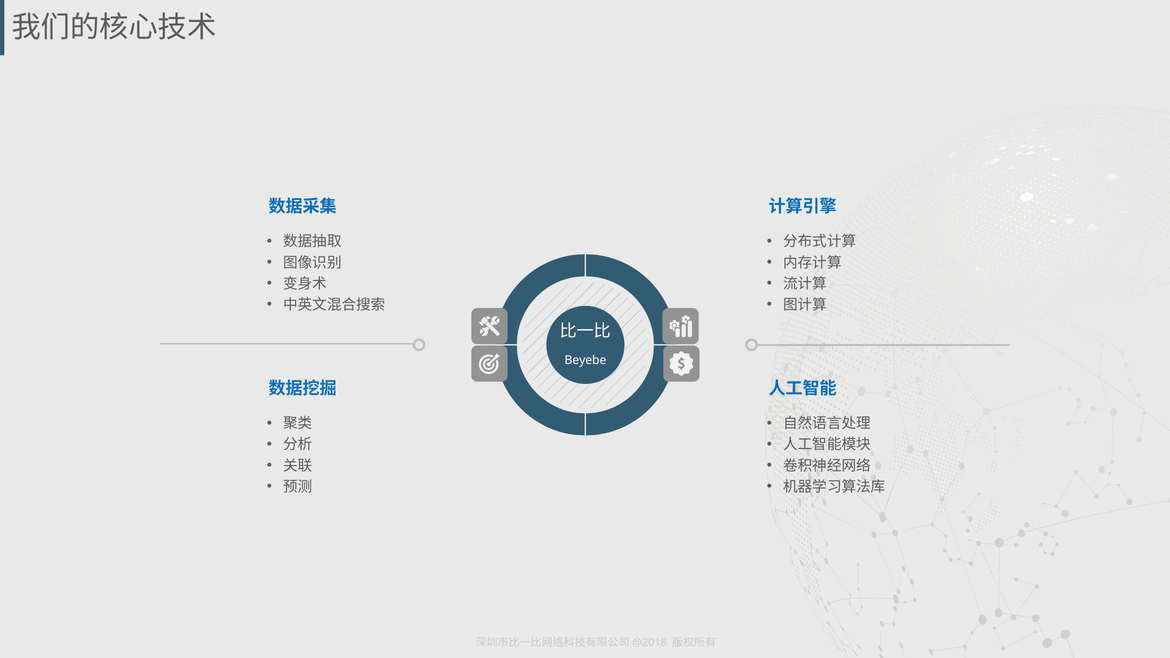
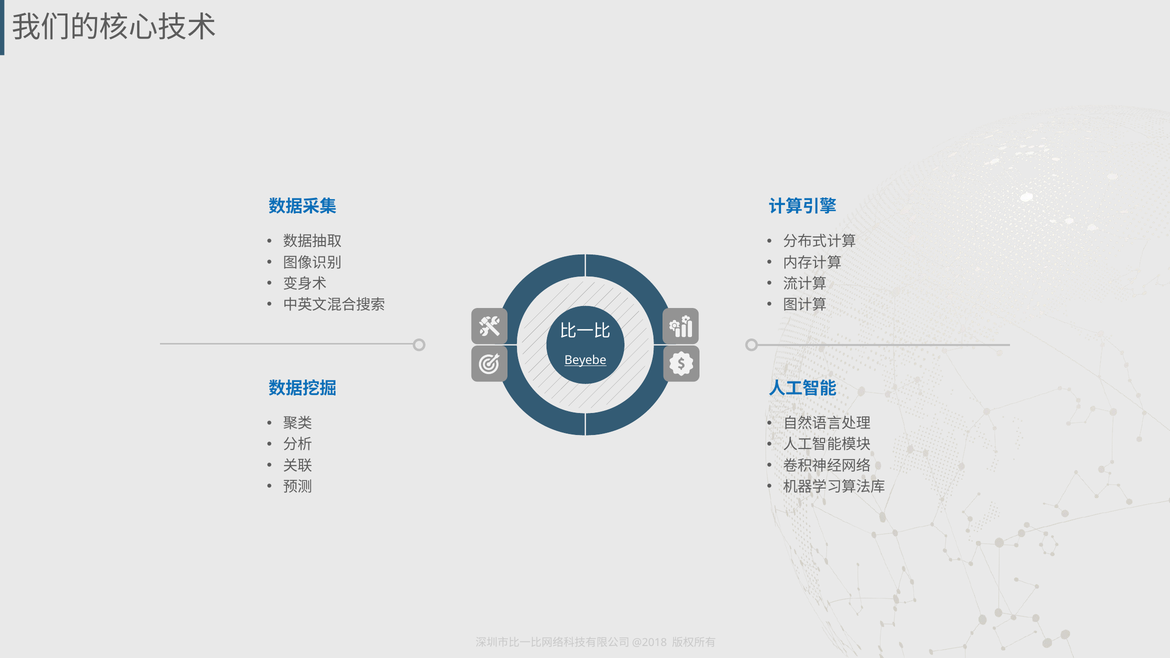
Beyebe underline: none -> present
